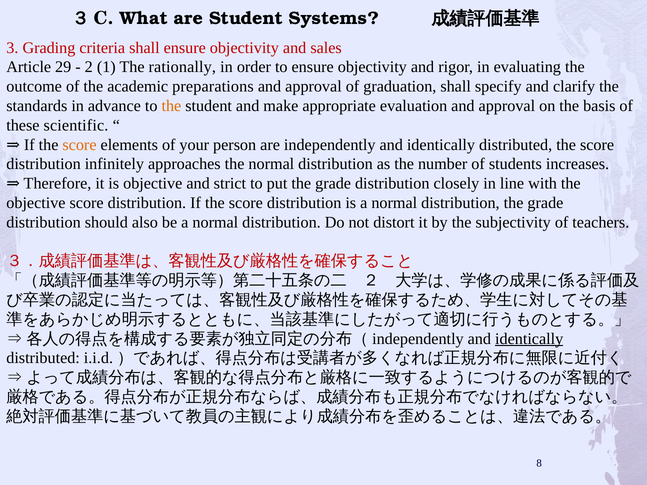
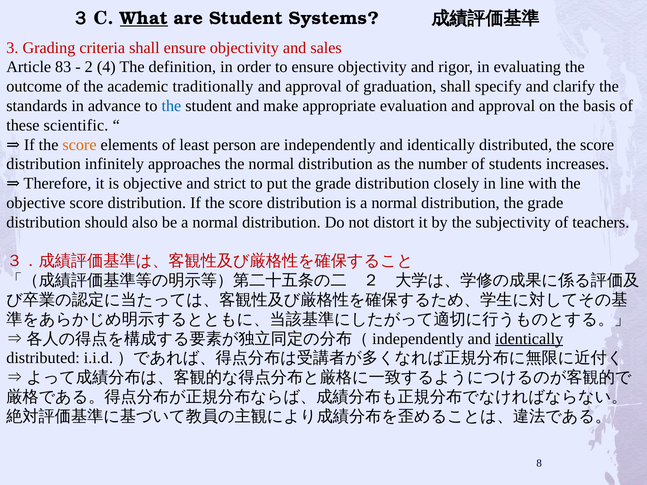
What underline: none -> present
29: 29 -> 83
1: 1 -> 4
rationally: rationally -> definition
preparations: preparations -> traditionally
the at (171, 106) colour: orange -> blue
your: your -> least
